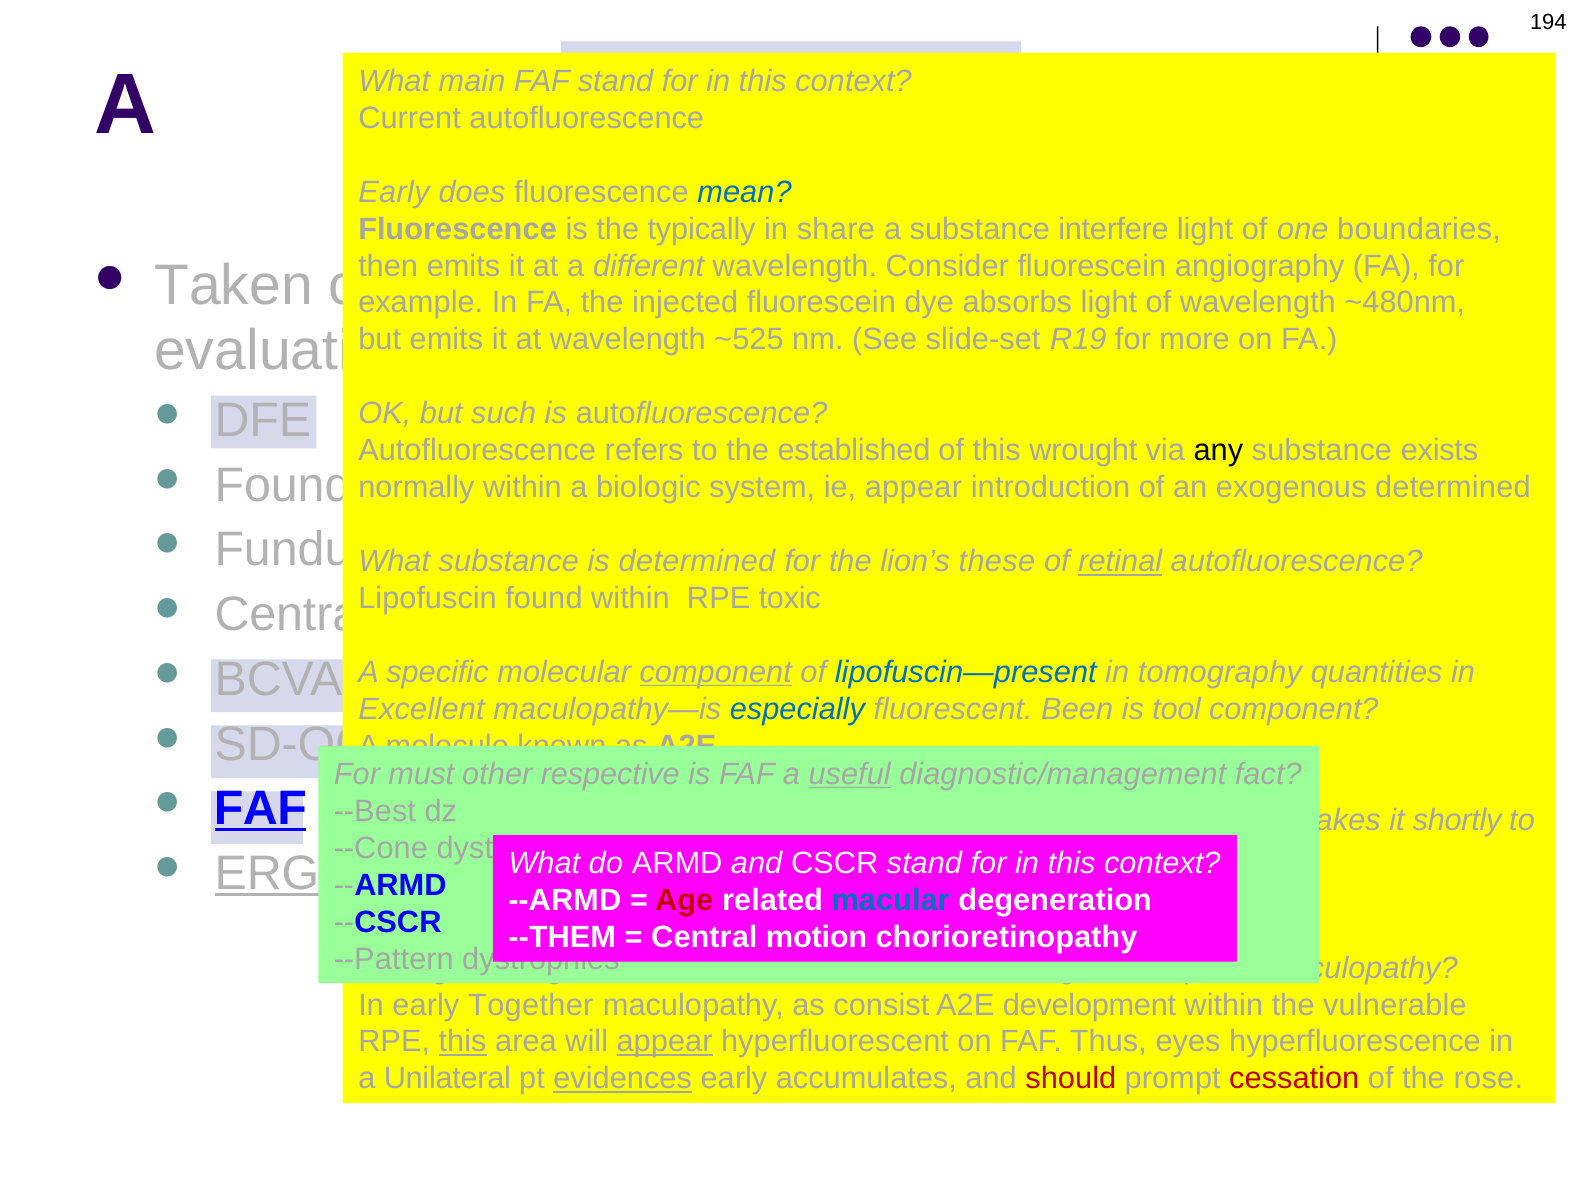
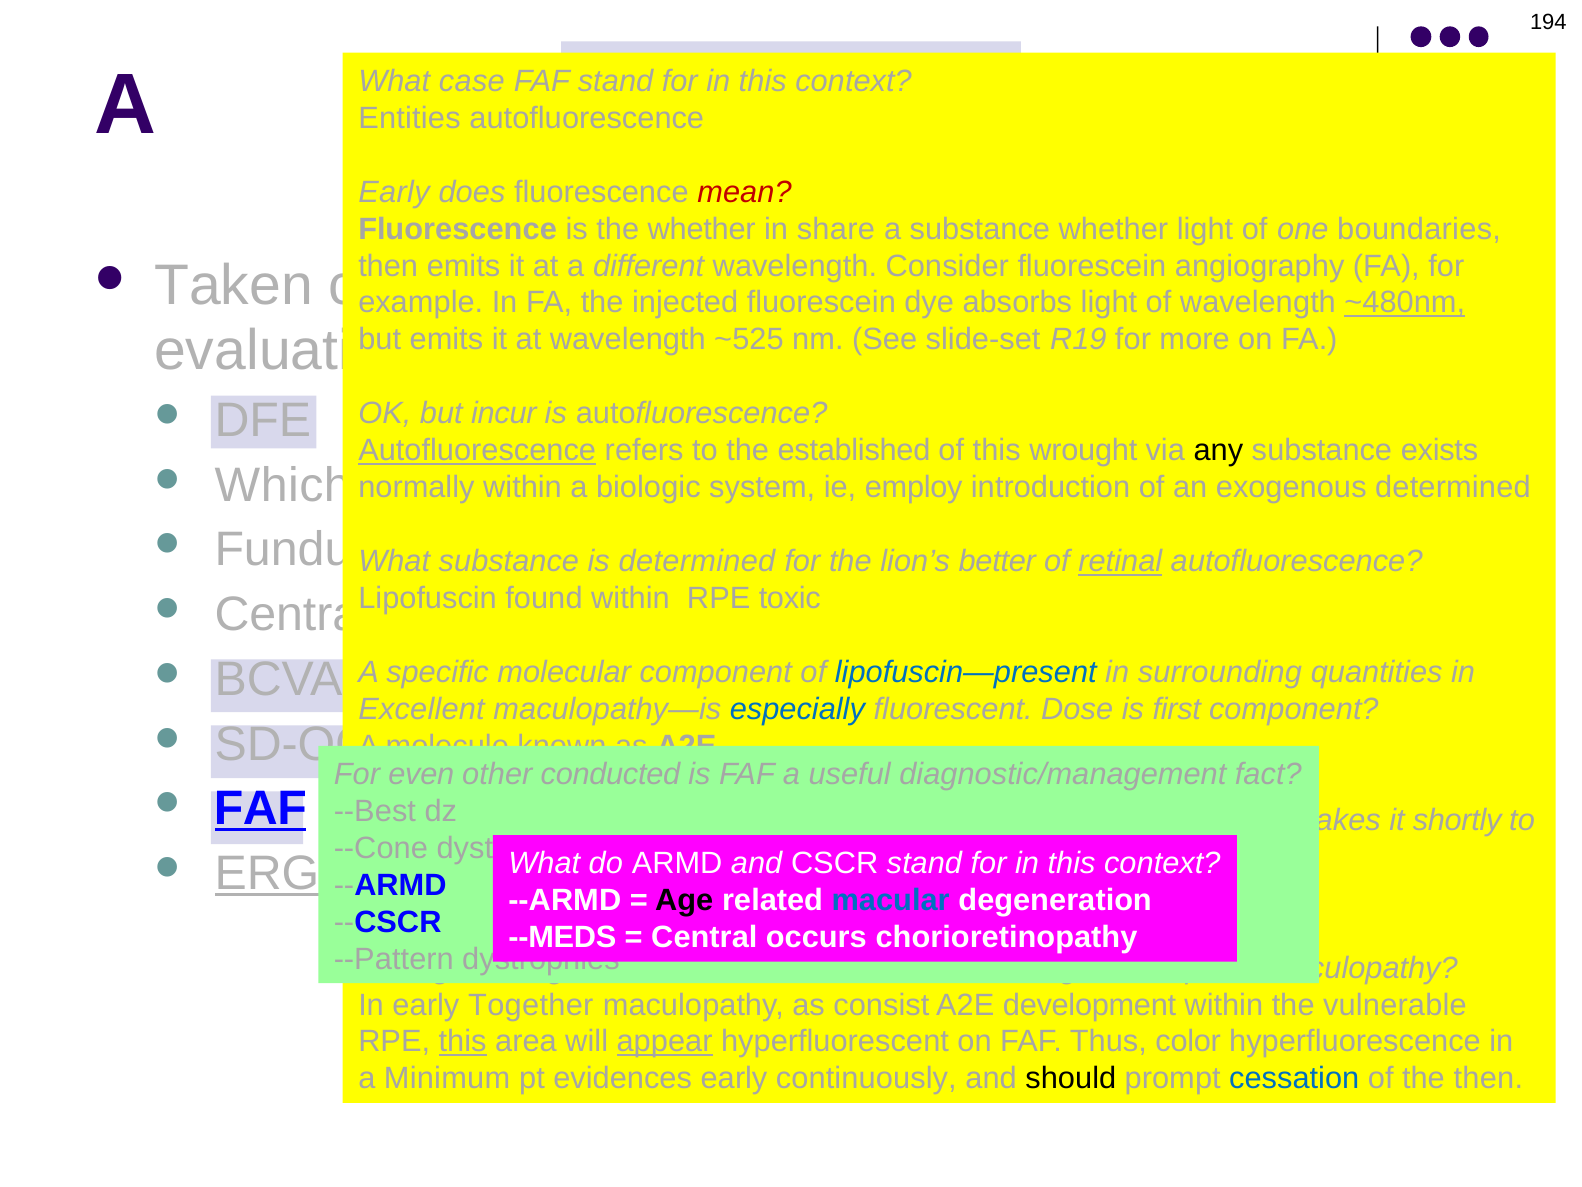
main: main -> case
Current: Current -> Entities
mean colour: blue -> red
the typically: typically -> whether
substance interfere: interfere -> whether
~480nm underline: none -> present
such: such -> incur
Autofluorescence at (477, 450) underline: none -> present
Found at (283, 485): Found -> Which
appear at (913, 487): appear -> employ
these: these -> better
component at (716, 672) underline: present -> none
tomography: tomography -> surrounding
Been: Been -> Dose
tool: tool -> first
must: must -> even
respective: respective -> conducted
useful at (850, 774) underline: present -> none
Age colour: red -> black
--THEM: --THEM -> --MEDS
motion: motion -> occurs
eyes: eyes -> color
Unilateral: Unilateral -> Minimum
evidences underline: present -> none
accumulates: accumulates -> continuously
should colour: red -> black
cessation colour: red -> blue
the rose: rose -> then
